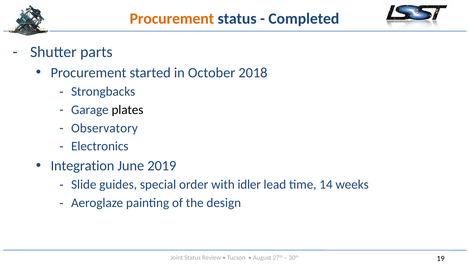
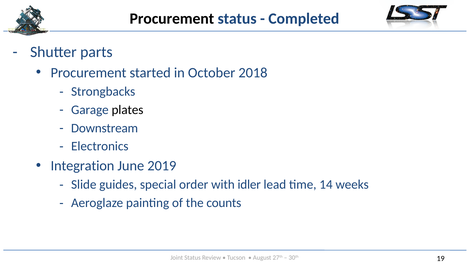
Procurement at (172, 19) colour: orange -> black
Observatory: Observatory -> Downstream
design: design -> counts
